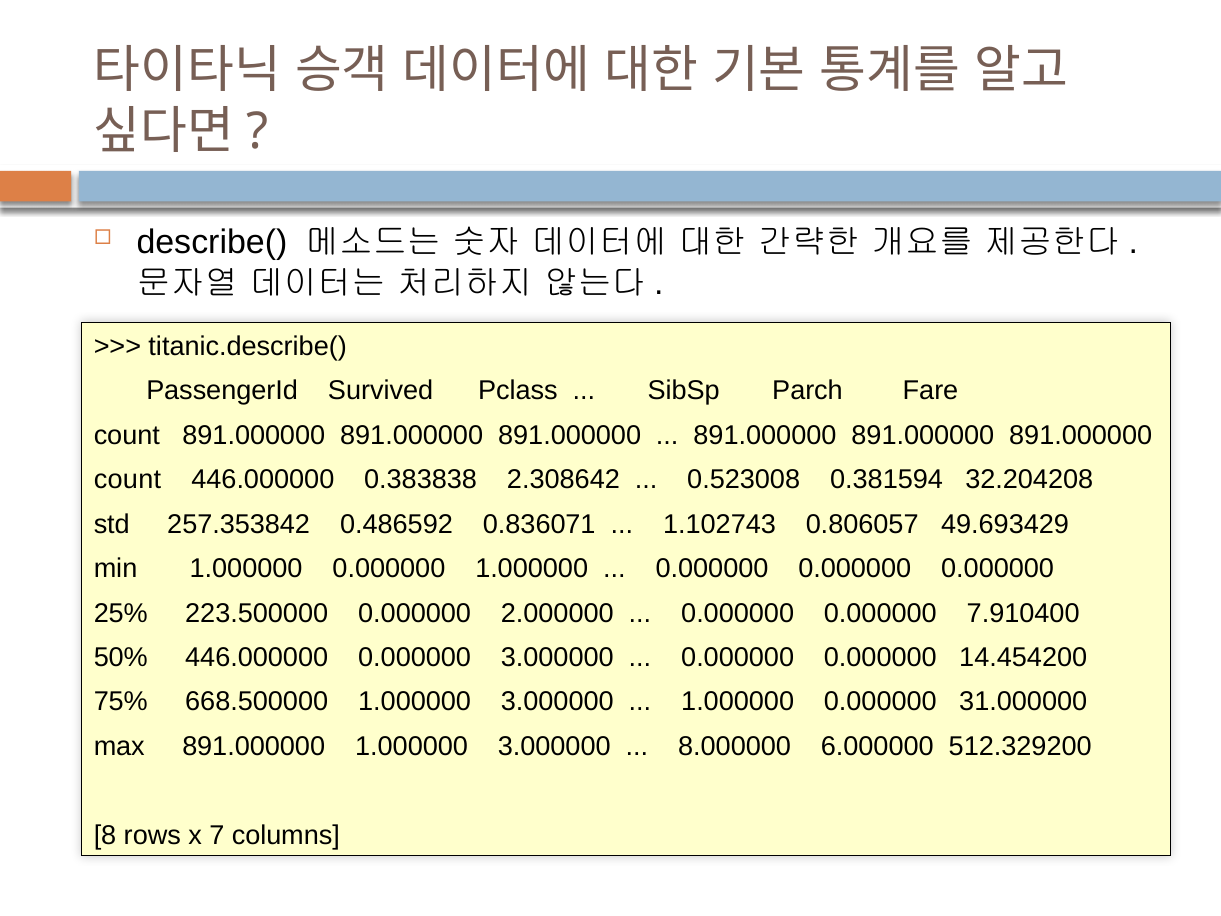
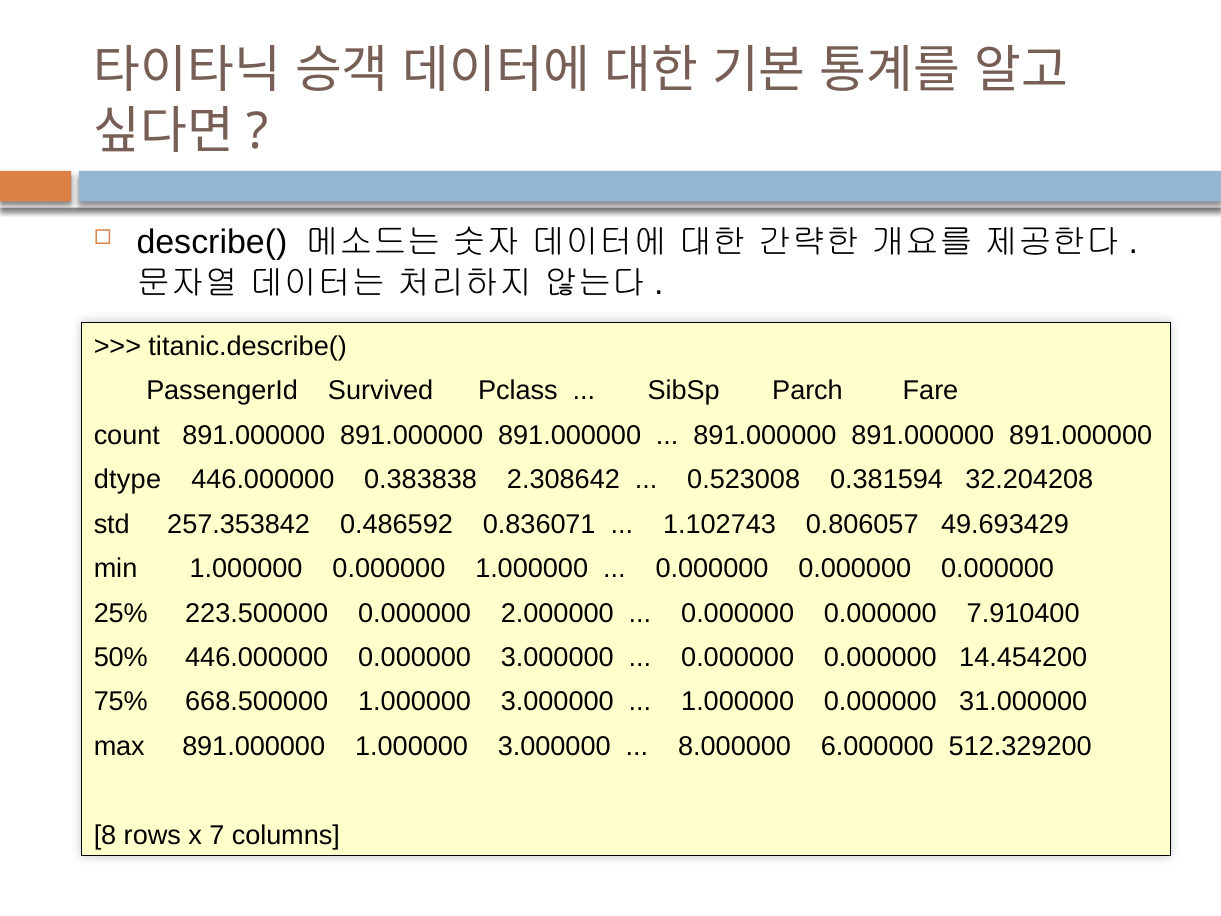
count at (127, 480): count -> dtype
